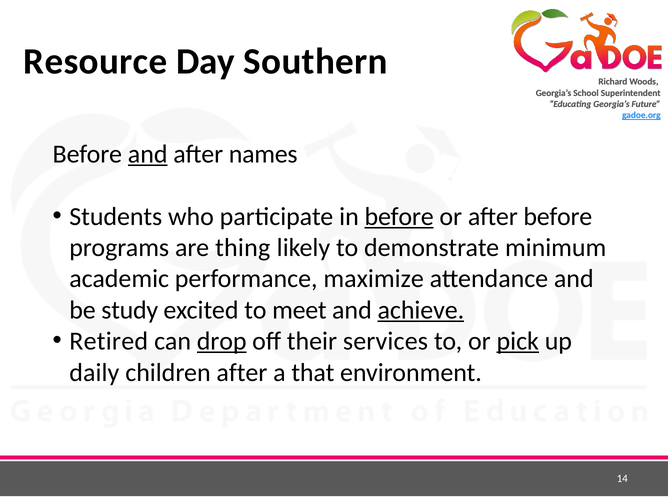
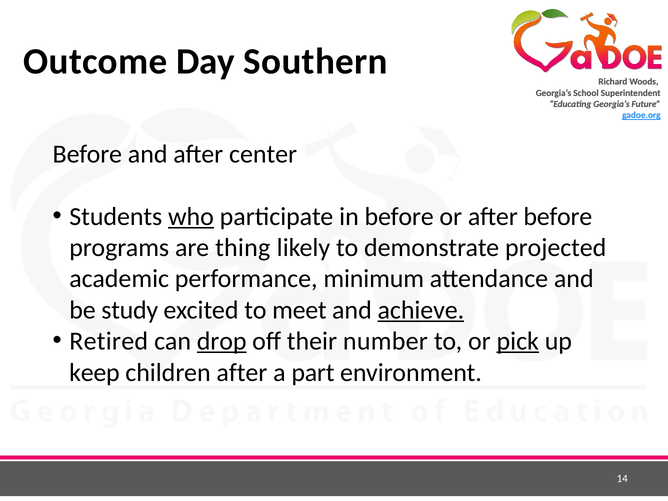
Resource: Resource -> Outcome
and at (148, 154) underline: present -> none
names: names -> center
who underline: none -> present
before at (399, 216) underline: present -> none
minimum: minimum -> projected
maximize: maximize -> minimum
services: services -> number
daily: daily -> keep
that: that -> part
